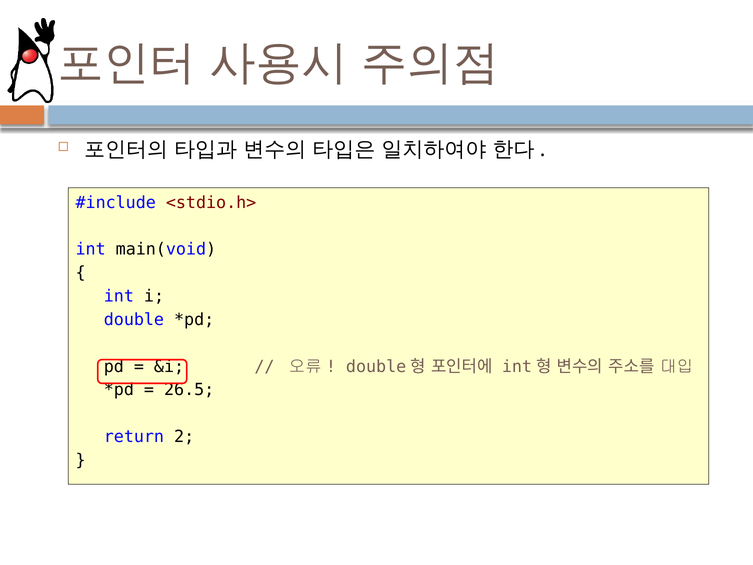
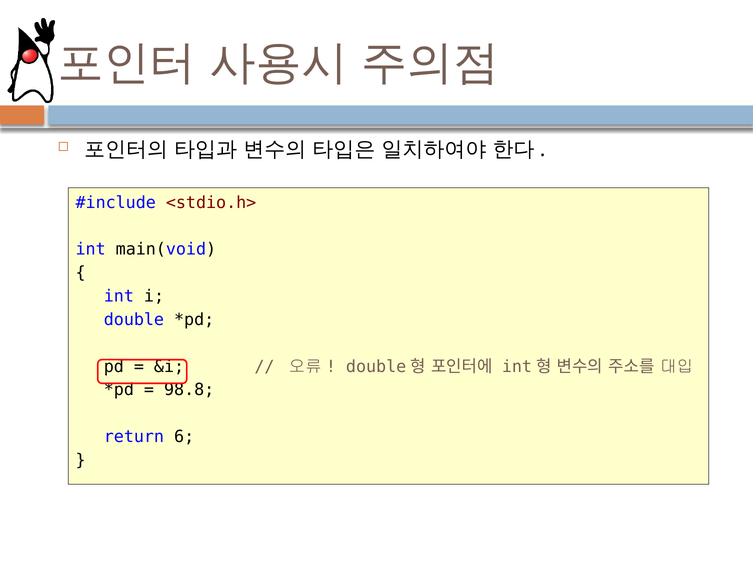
26.5: 26.5 -> 98.8
2: 2 -> 6
